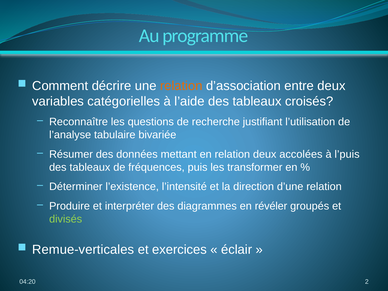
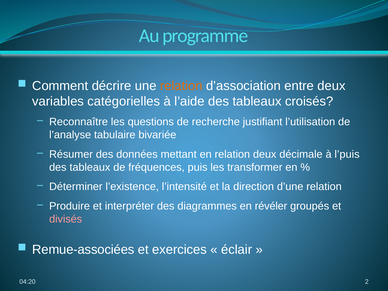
accolées: accolées -> décimale
divisés colour: light green -> pink
Remue-verticales: Remue-verticales -> Remue-associées
